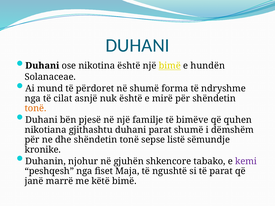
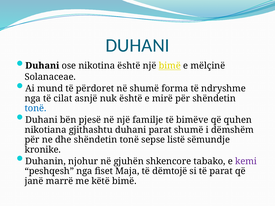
hundën: hundën -> mëlçinë
tonë at (36, 108) colour: orange -> blue
ngushtë: ngushtë -> dëmtojë
